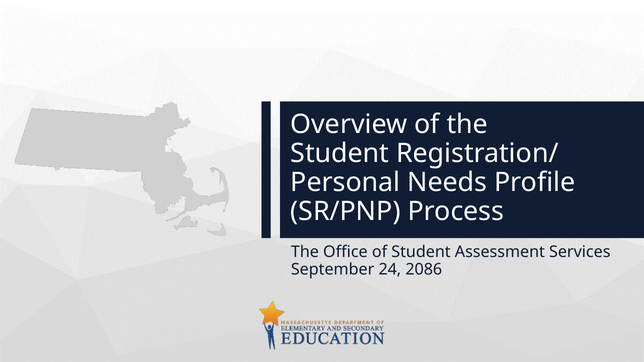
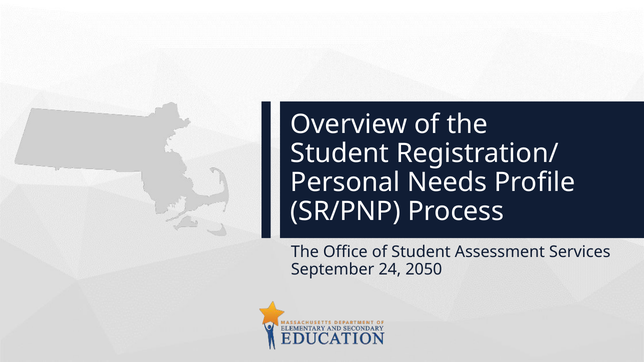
2086: 2086 -> 2050
